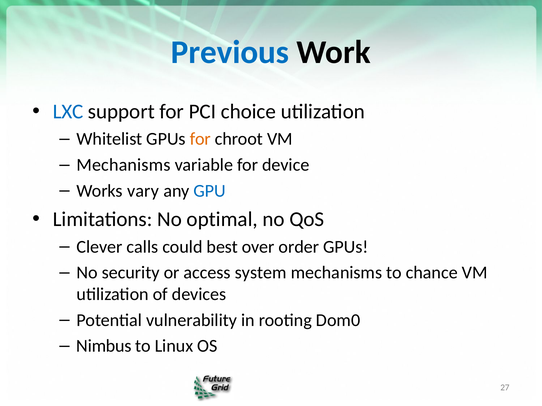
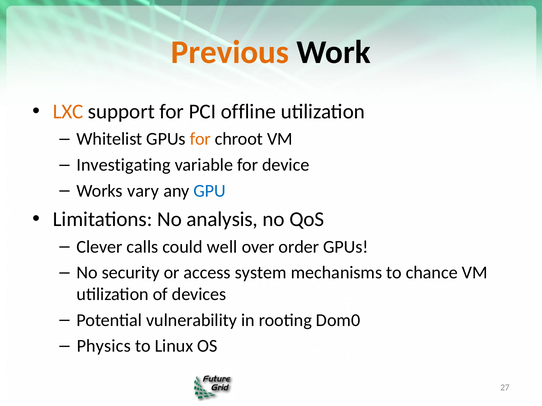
Previous colour: blue -> orange
LXC colour: blue -> orange
choice: choice -> offline
Mechanisms at (124, 165): Mechanisms -> Investigating
optimal: optimal -> analysis
best: best -> well
Nimbus: Nimbus -> Physics
